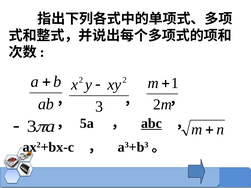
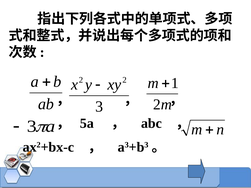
abc underline: present -> none
